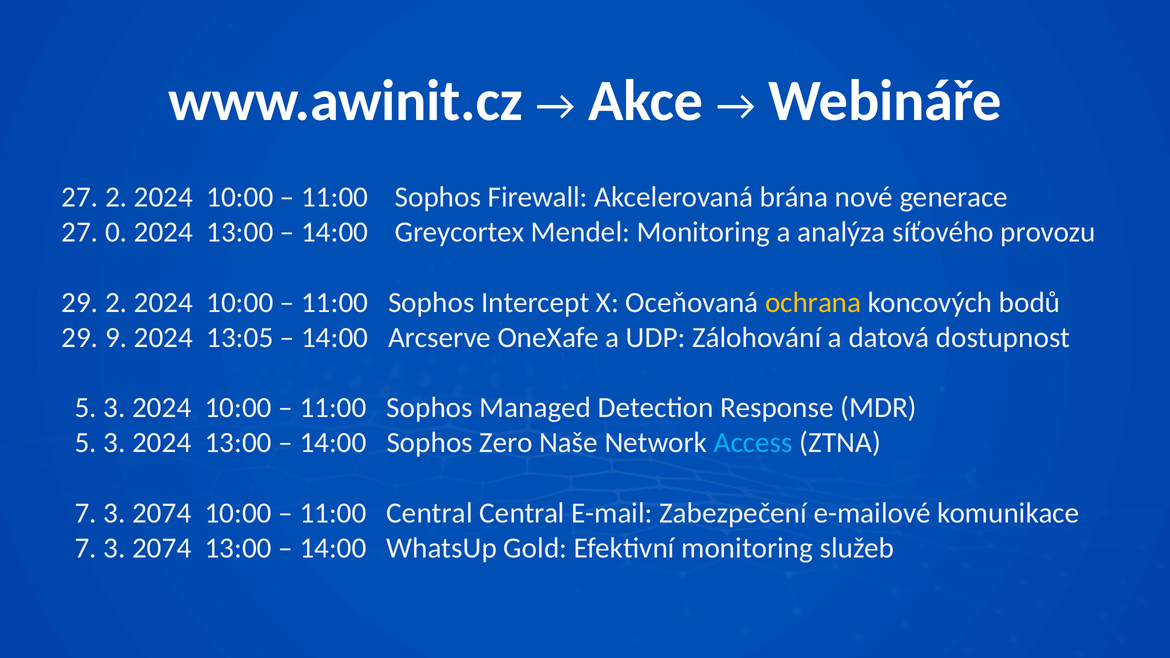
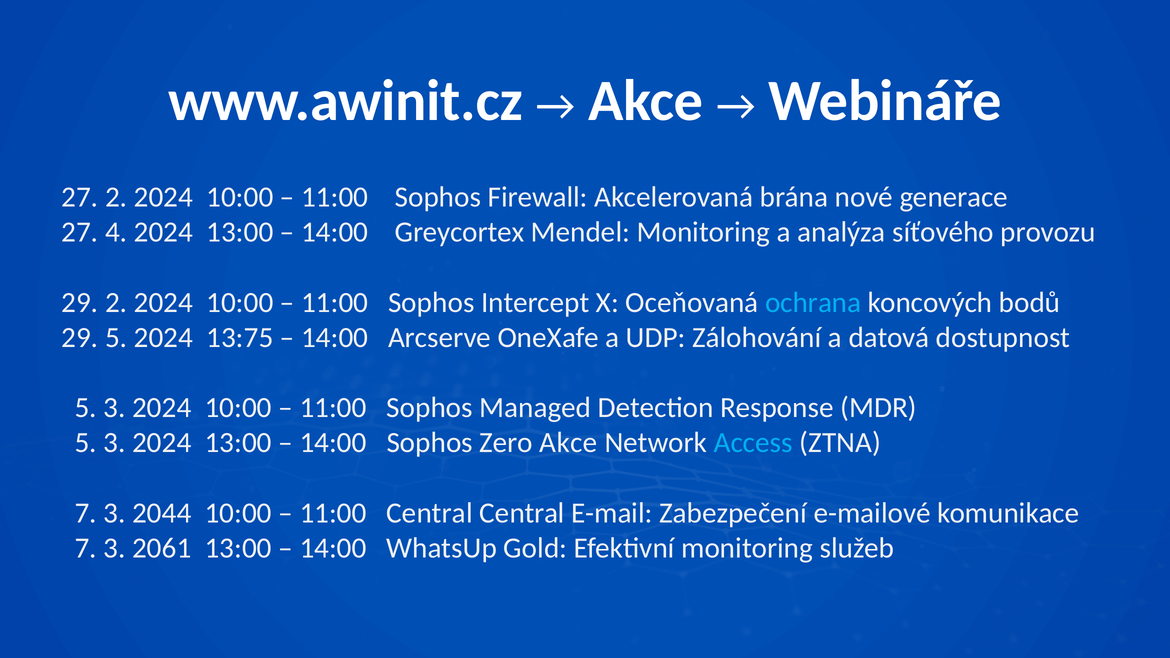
0: 0 -> 4
ochrana colour: yellow -> light blue
29 9: 9 -> 5
13:05: 13:05 -> 13:75
Zero Naše: Naše -> Akce
2074 at (162, 513): 2074 -> 2044
2074 at (162, 548): 2074 -> 2061
